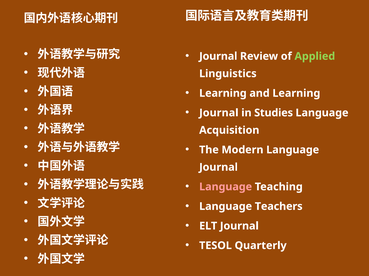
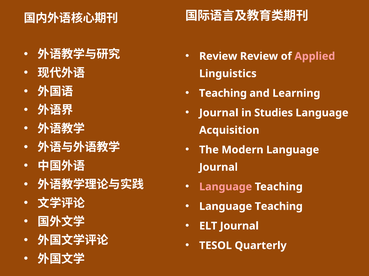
Journal at (218, 56): Journal -> Review
Applied colour: light green -> pink
Learning at (223, 93): Learning -> Teaching
Teachers at (279, 207): Teachers -> Teaching
